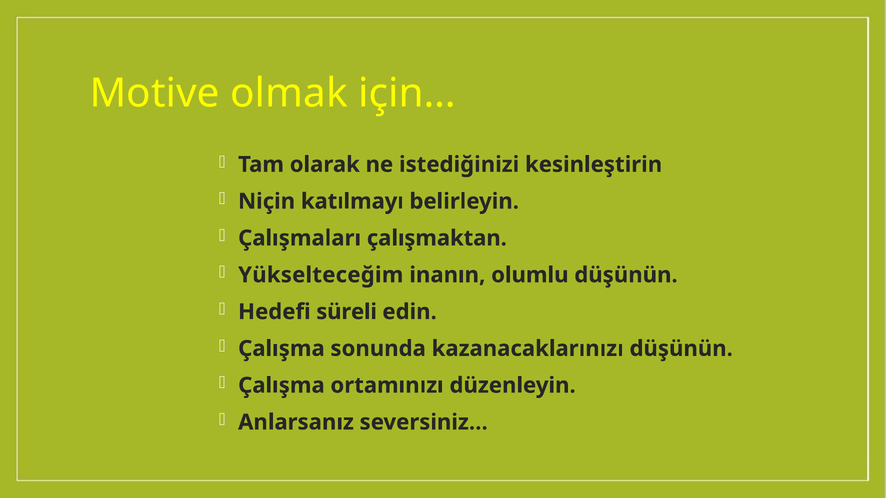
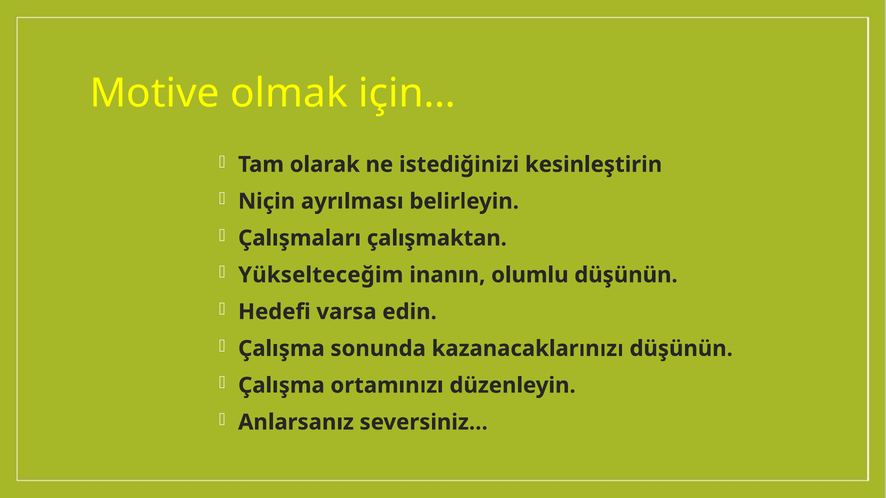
katılmayı: katılmayı -> ayrılması
süreli: süreli -> varsa
